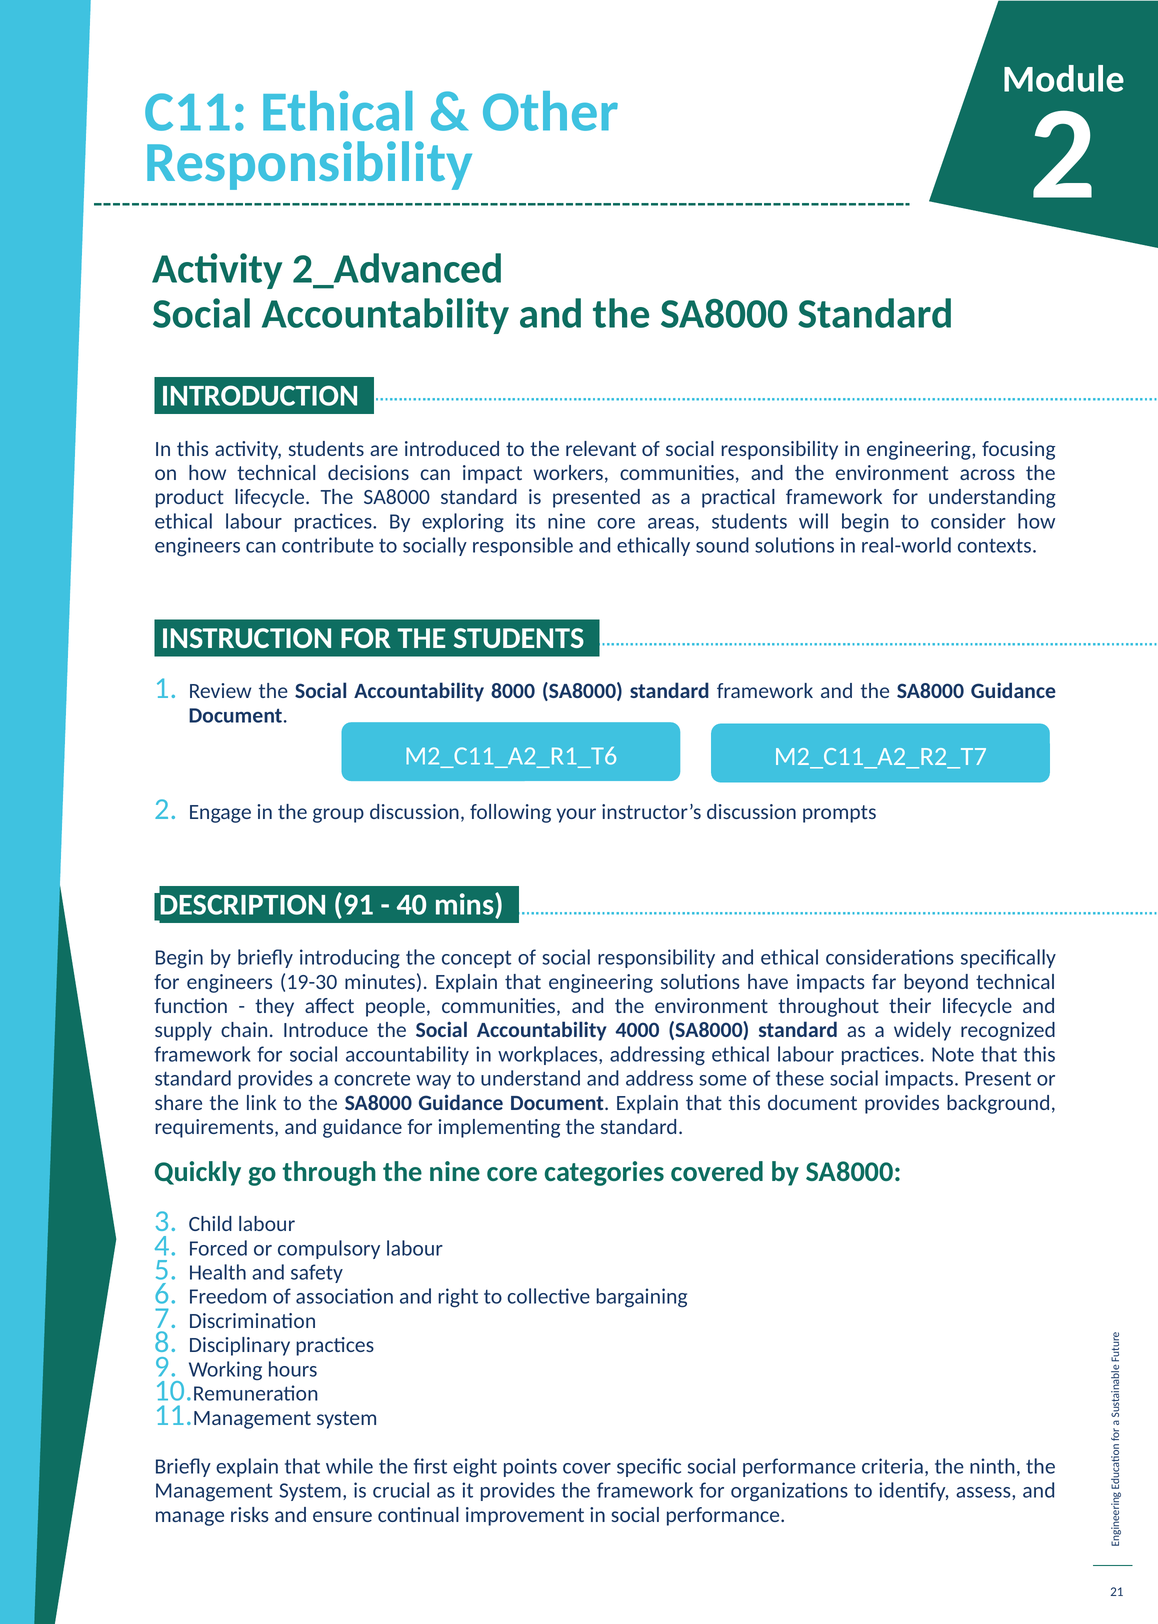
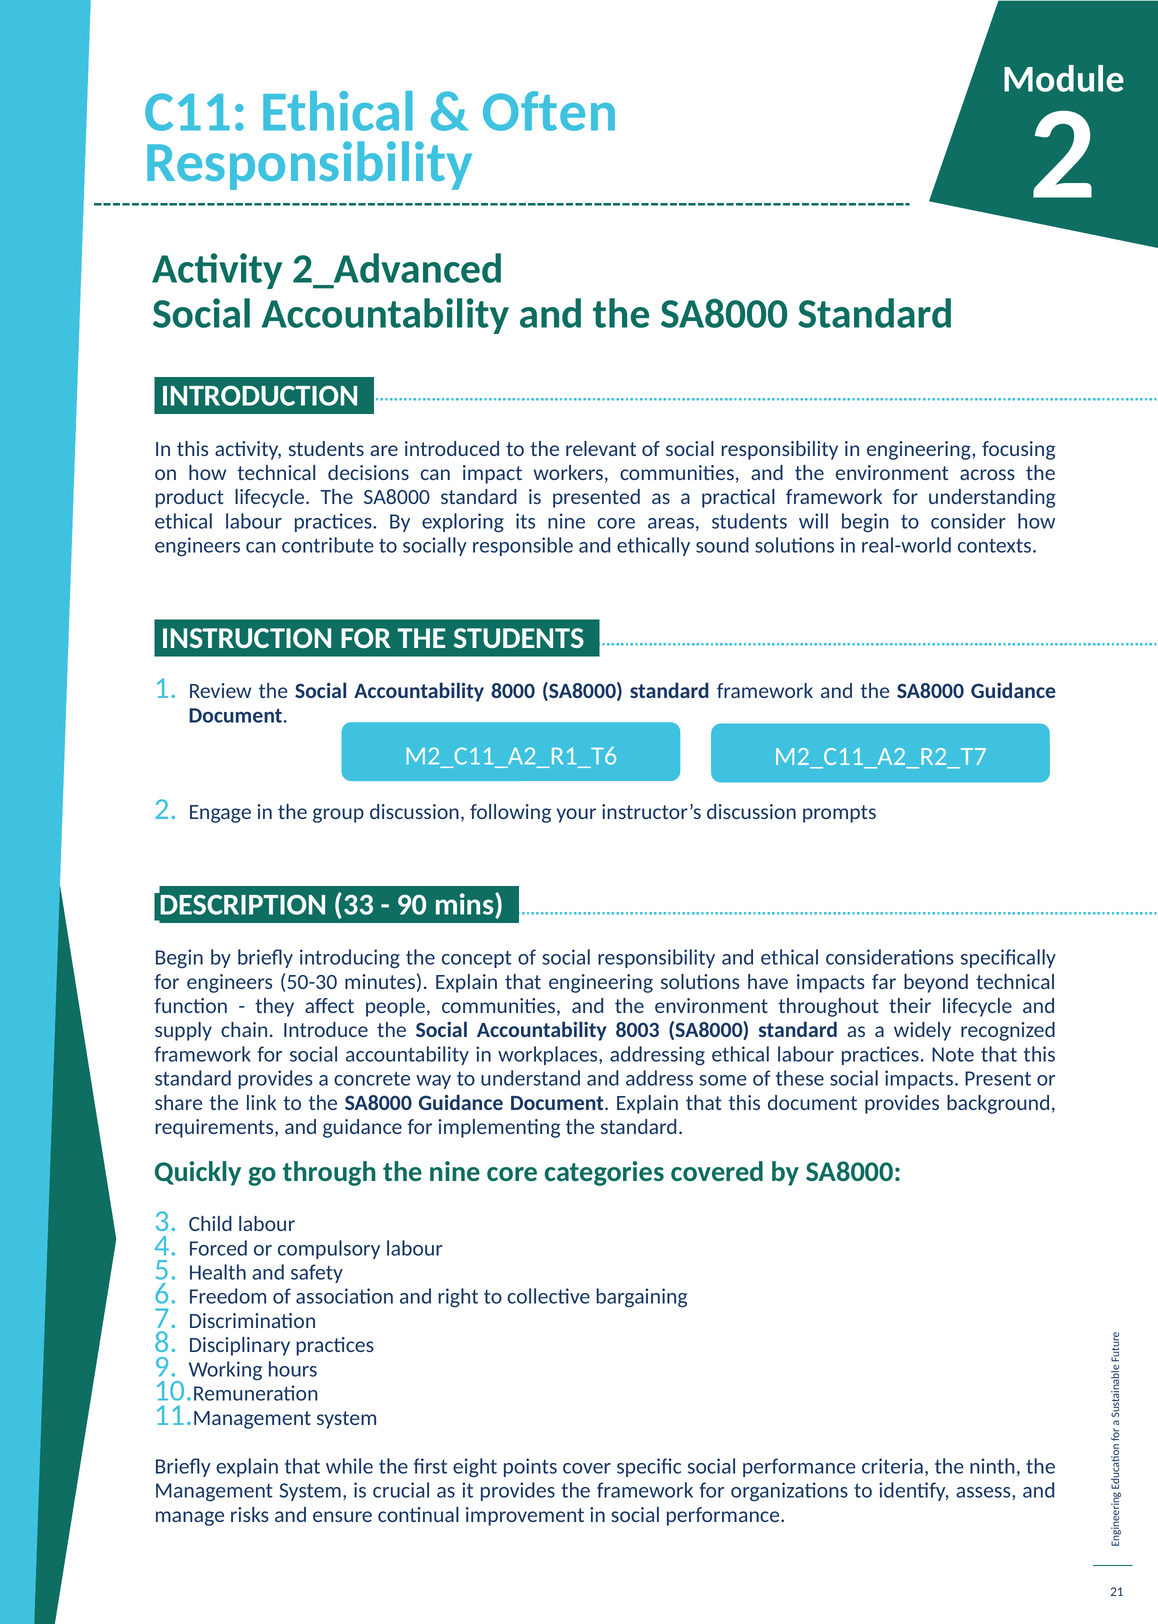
Other: Other -> Often
91: 91 -> 33
40: 40 -> 90
19-30: 19-30 -> 50-30
4000: 4000 -> 8003
